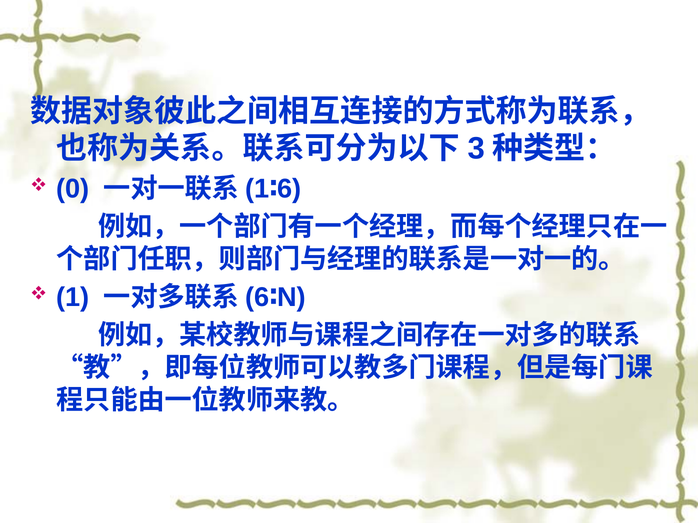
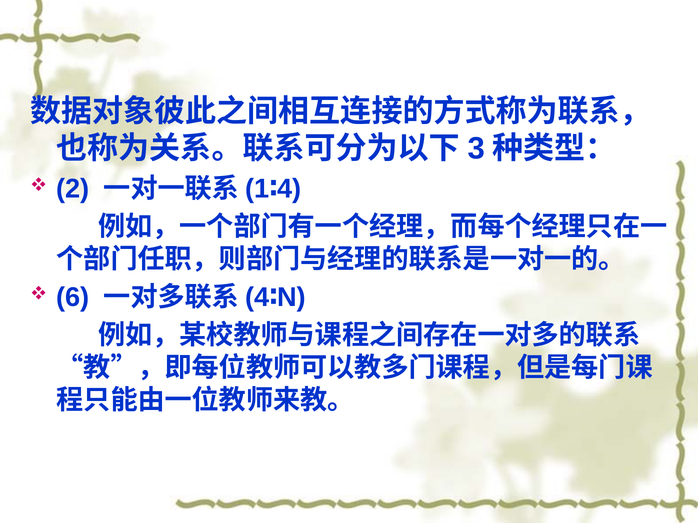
0: 0 -> 2
1 6: 6 -> 4
1 at (73, 297): 1 -> 6
6 at (258, 297): 6 -> 4
